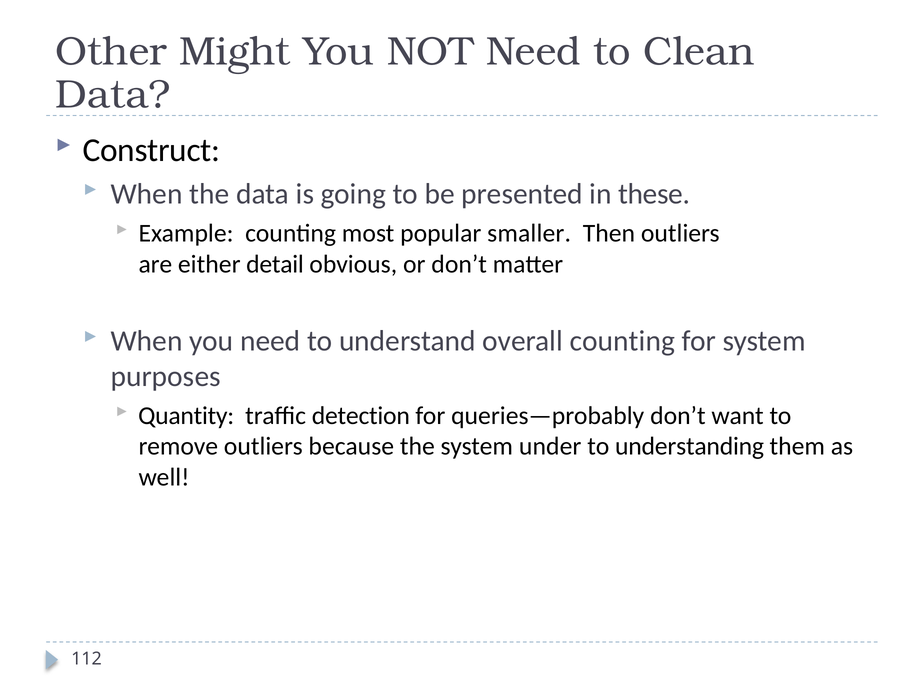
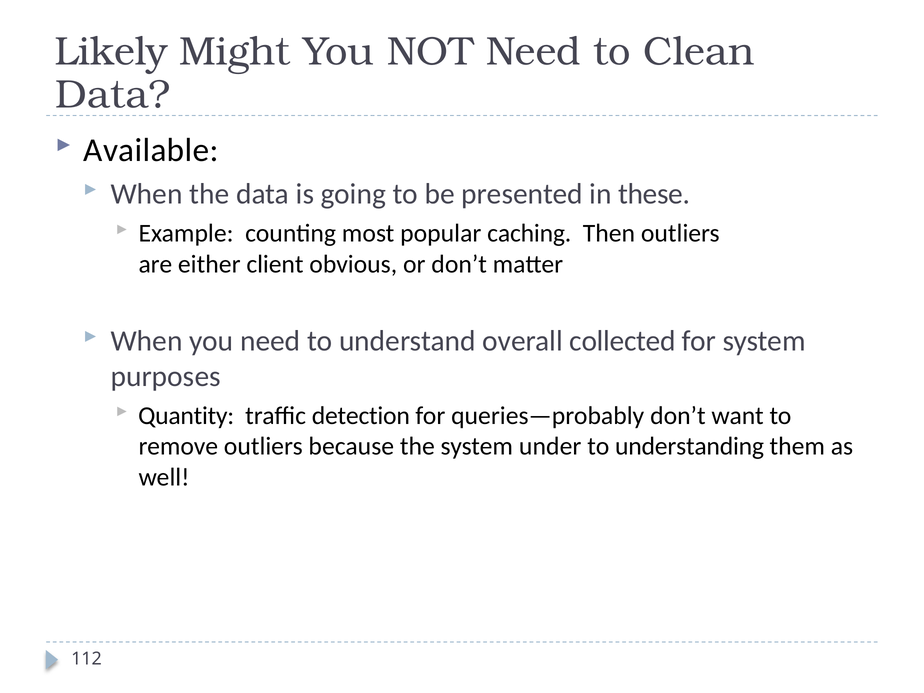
Other: Other -> Likely
Construct: Construct -> Available
smaller: smaller -> caching
detail: detail -> client
overall counting: counting -> collected
